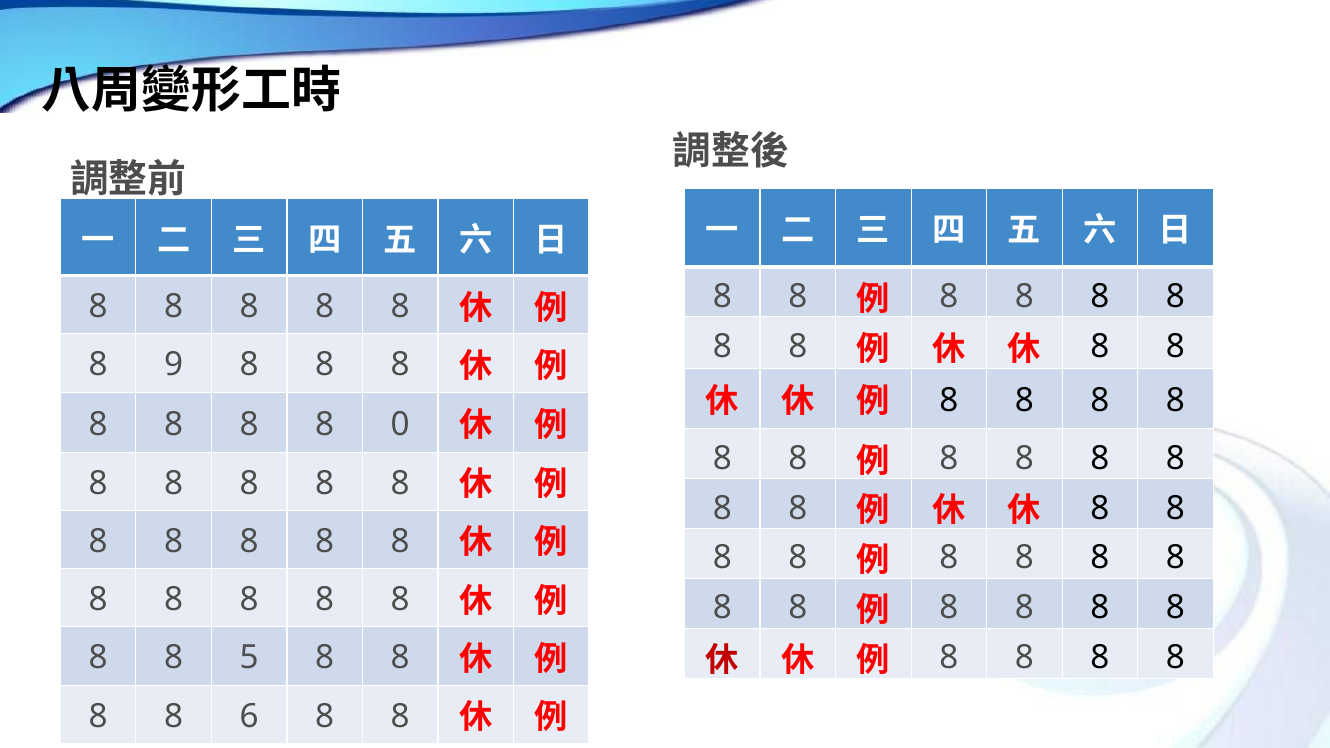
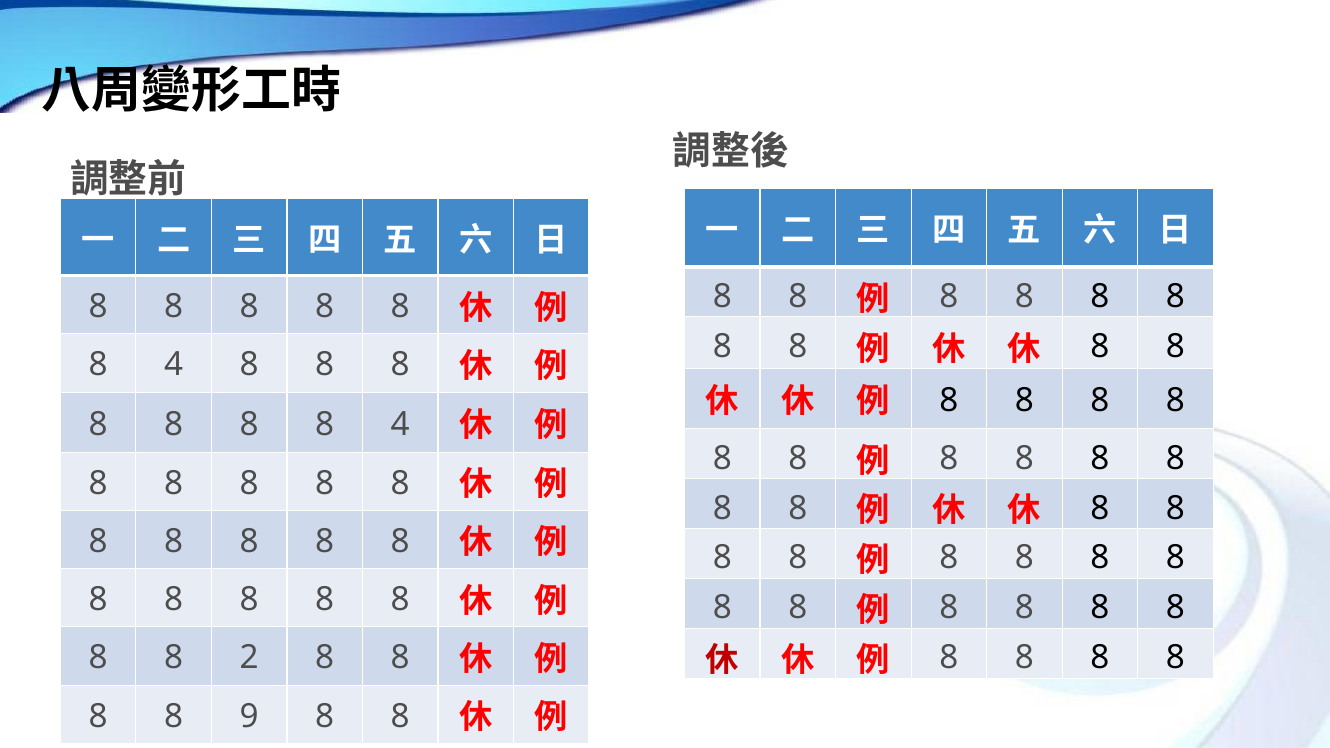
9 at (174, 365): 9 -> 4
8 8 0: 0 -> 4
5: 5 -> 2
6: 6 -> 9
